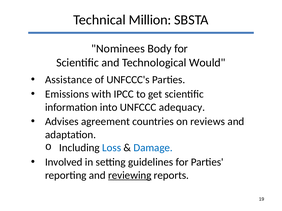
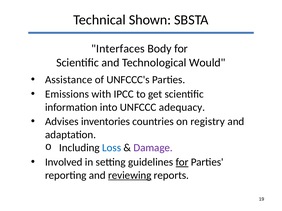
Million: Million -> Shown
Nominees: Nominees -> Interfaces
agreement: agreement -> inventories
reviews: reviews -> registry
Damage colour: blue -> purple
for at (182, 162) underline: none -> present
